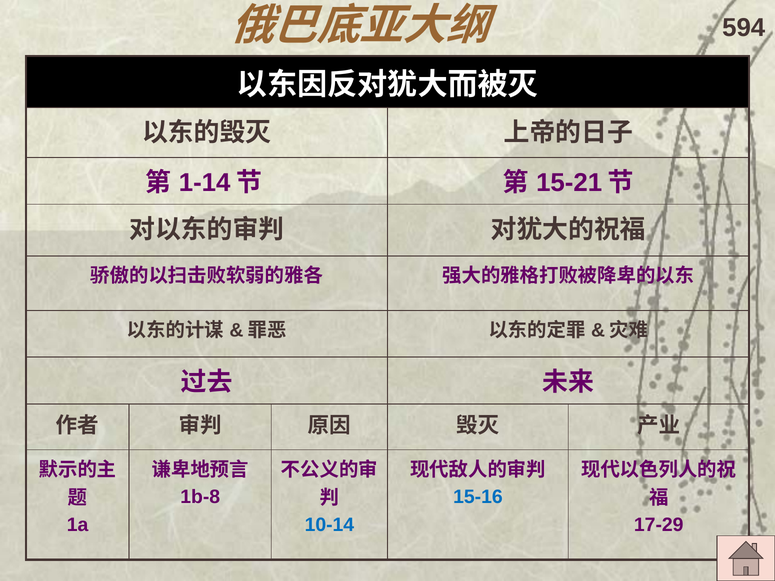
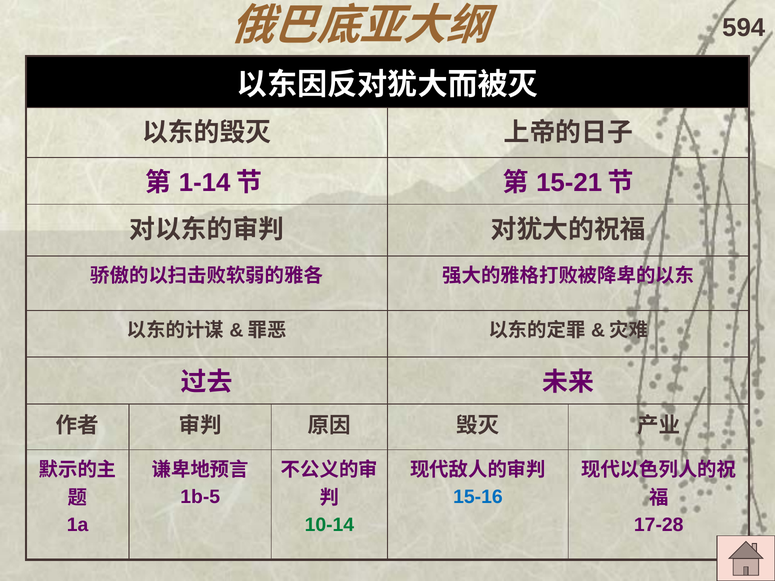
1b-8: 1b-8 -> 1b-5
10-14 colour: blue -> green
17-29: 17-29 -> 17-28
